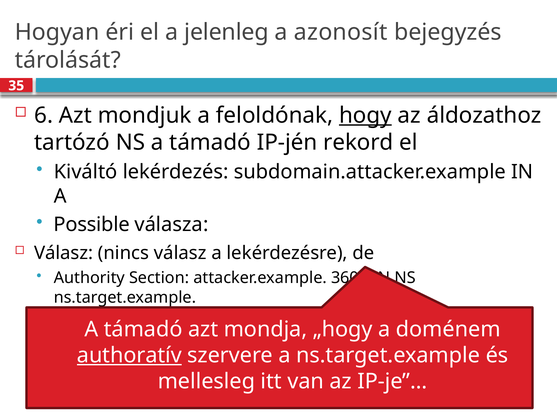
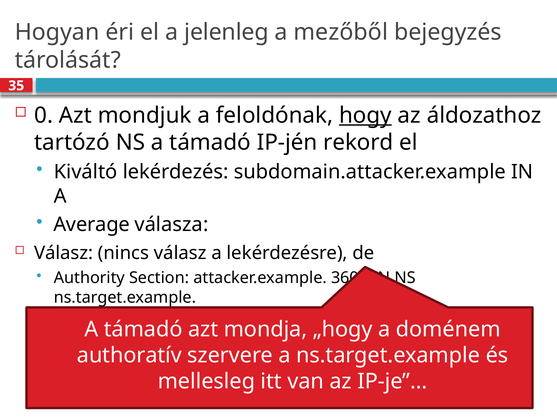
azonosít: azonosít -> mezőből
6: 6 -> 0
Possible: Possible -> Average
authoratív underline: present -> none
